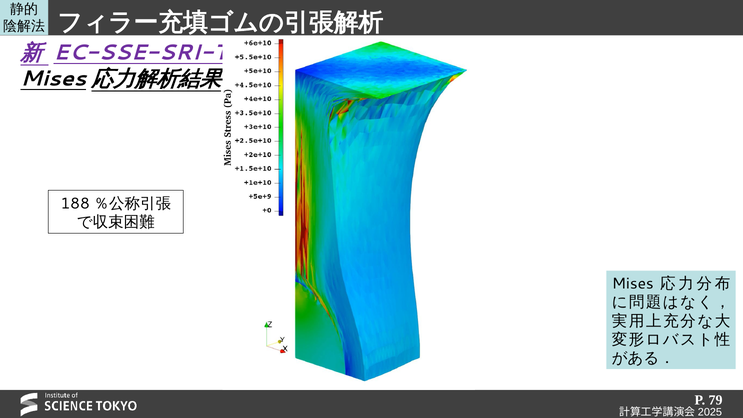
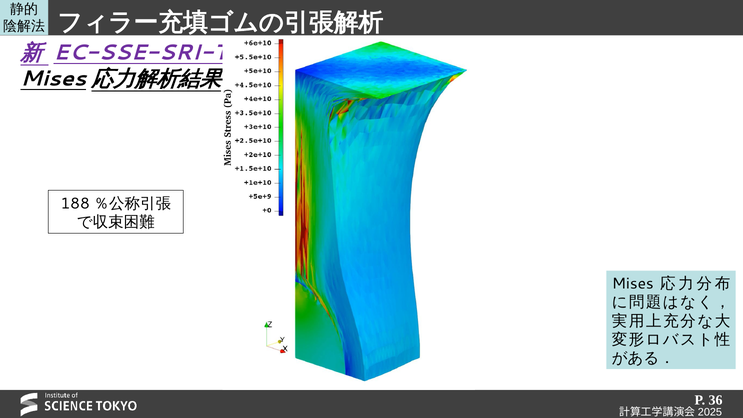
79: 79 -> 36
